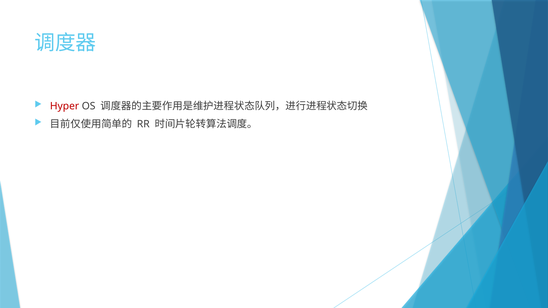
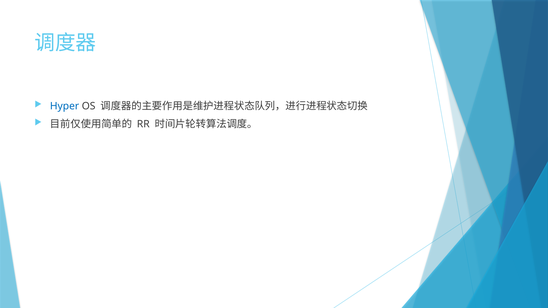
Hyper colour: red -> blue
